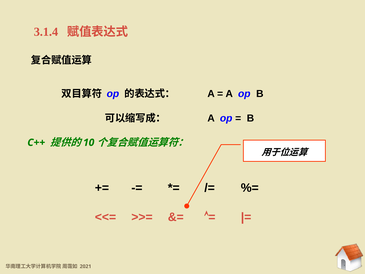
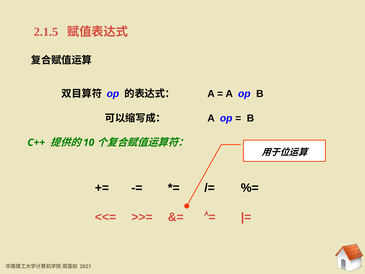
3.1.4: 3.1.4 -> 2.1.5
